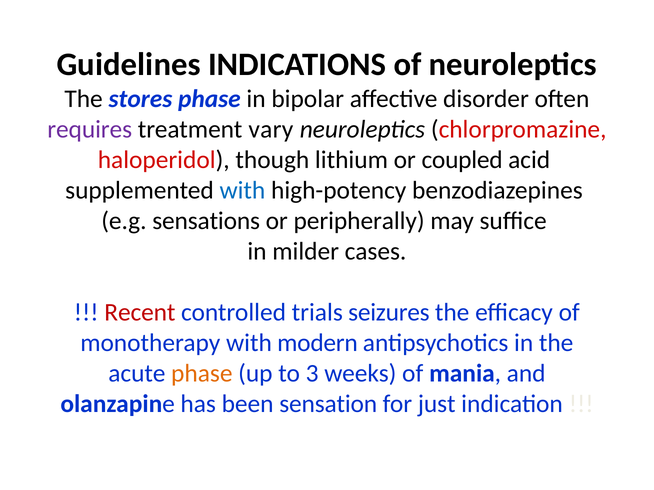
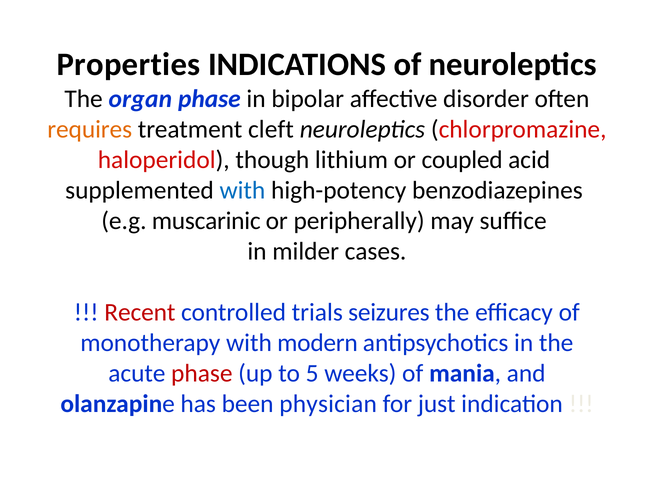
Guidelines: Guidelines -> Properties
stores: stores -> organ
requires colour: purple -> orange
vary: vary -> cleft
sensations: sensations -> muscarinic
phase at (202, 374) colour: orange -> red
3: 3 -> 5
sensation: sensation -> physician
